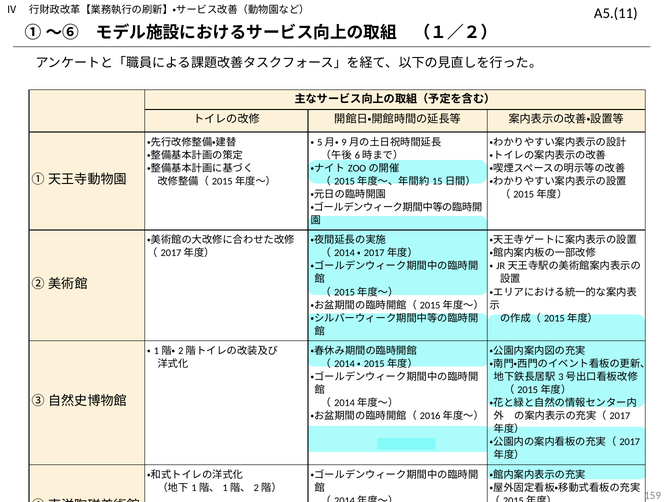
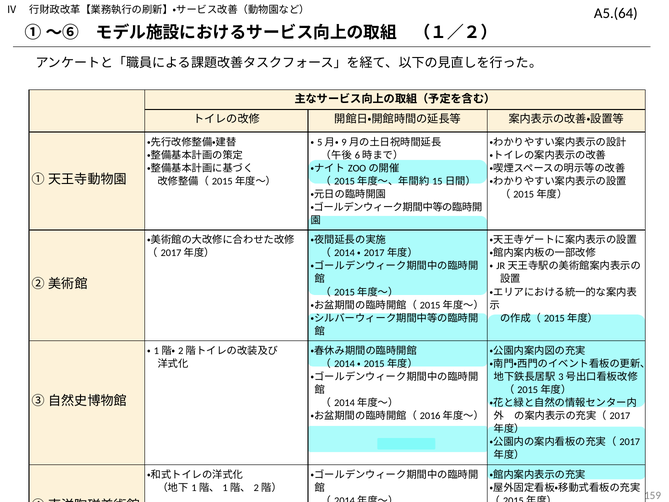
A5.(11: A5.(11 -> A5.(64
